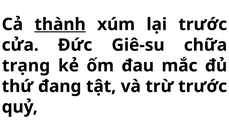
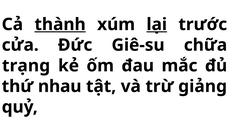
lại underline: none -> present
đang: đang -> nhau
trừ trước: trước -> giảng
